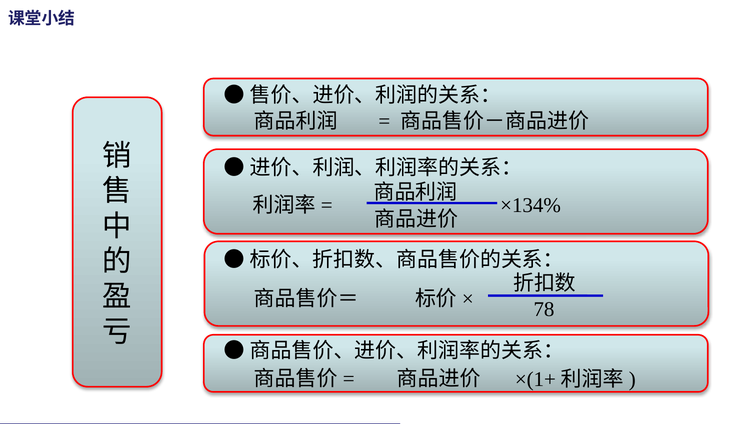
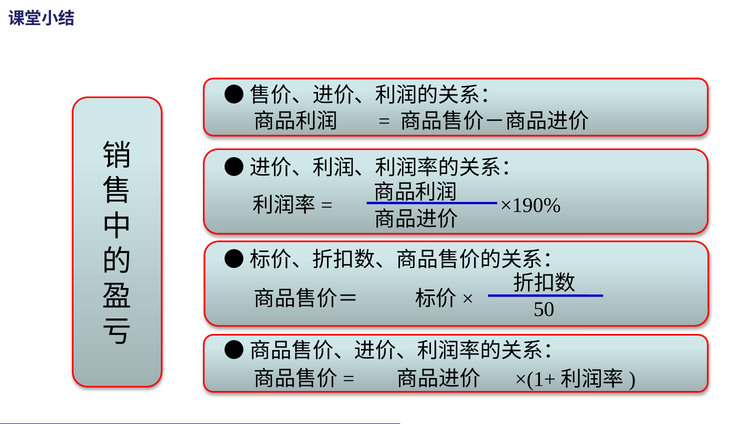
×134%: ×134% -> ×190%
78: 78 -> 50
